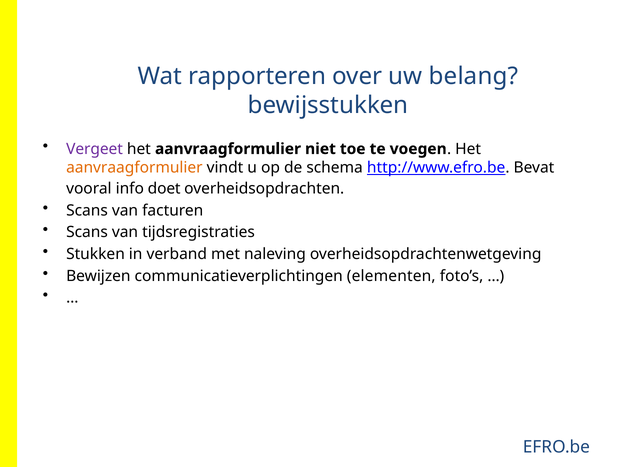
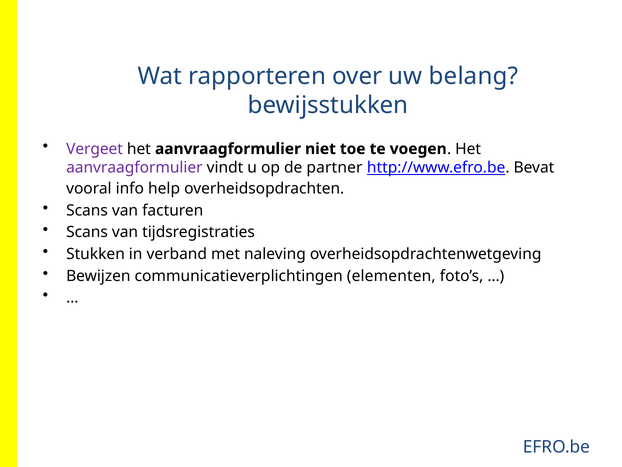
aanvraagformulier at (134, 167) colour: orange -> purple
schema: schema -> partner
doet: doet -> help
